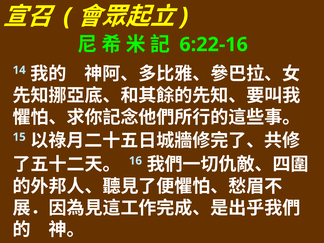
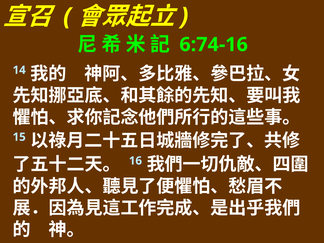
6:22-16: 6:22-16 -> 6:74-16
